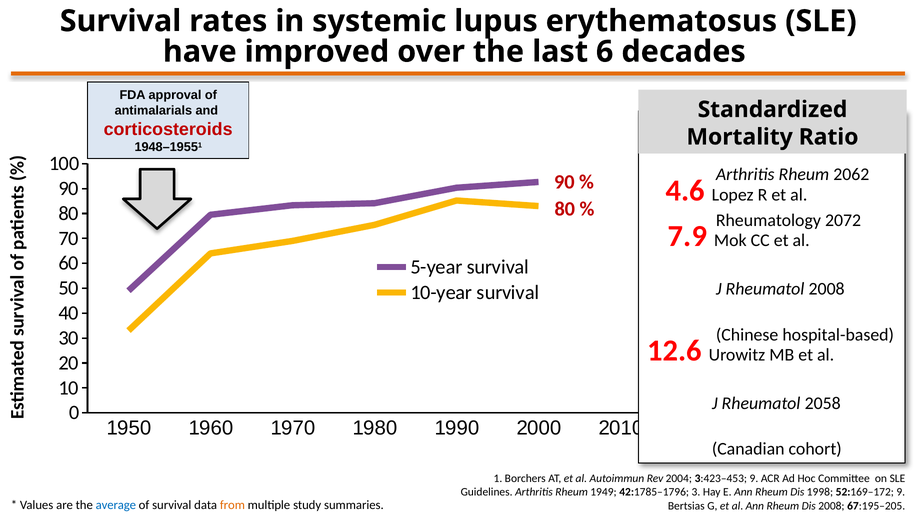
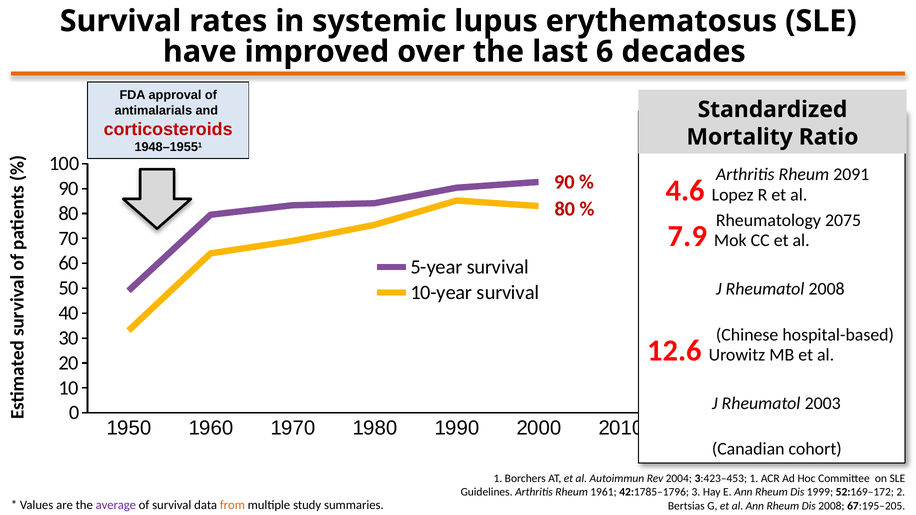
2062: 2062 -> 2091
2072: 2072 -> 2075
2058: 2058 -> 2003
3:423–453 9: 9 -> 1
1949: 1949 -> 1961
1998: 1998 -> 1999
52:169–172 9: 9 -> 2
average colour: blue -> purple
